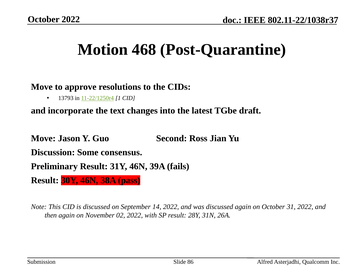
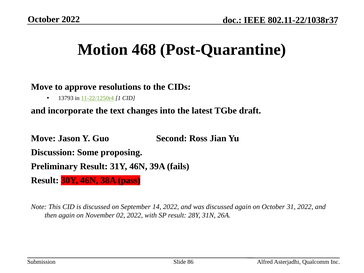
consensus: consensus -> proposing
